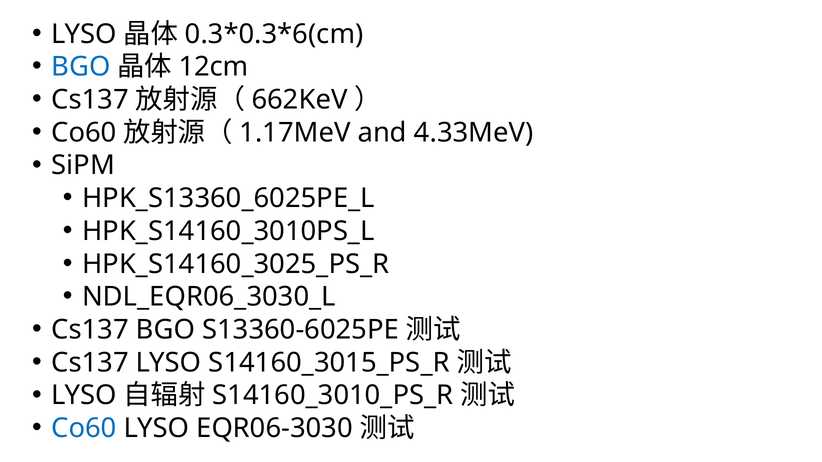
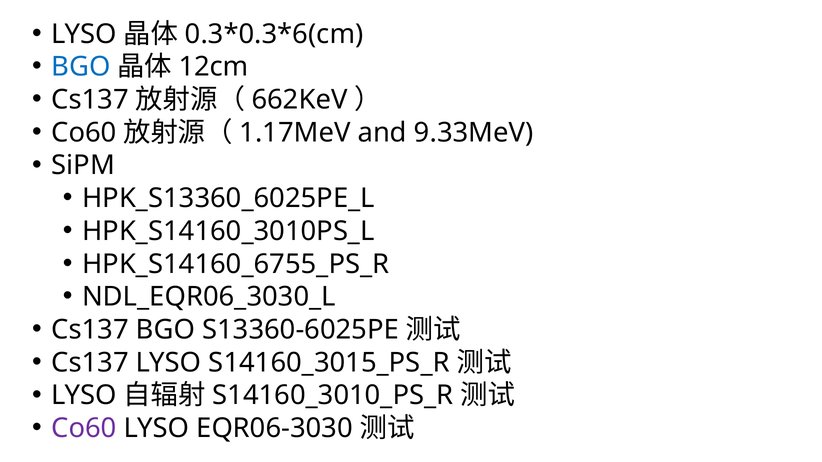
4.33MeV: 4.33MeV -> 9.33MeV
HPK_S14160_3025_PS_R: HPK_S14160_3025_PS_R -> HPK_S14160_6755_PS_R
Co60 at (84, 429) colour: blue -> purple
